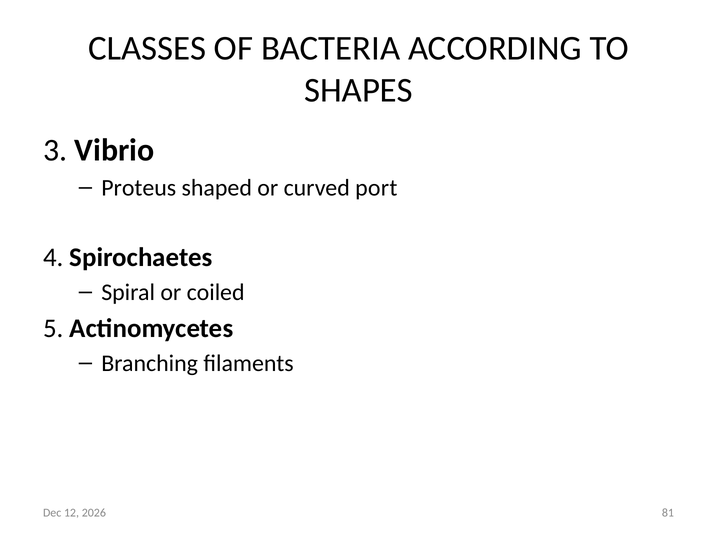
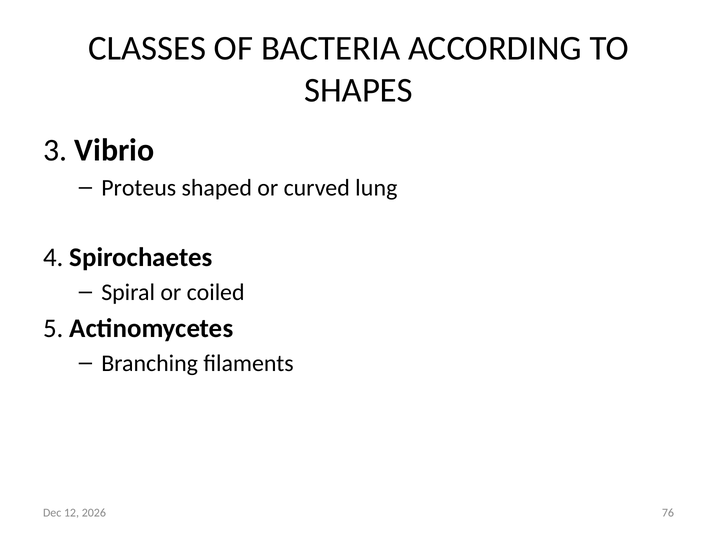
port: port -> lung
81: 81 -> 76
